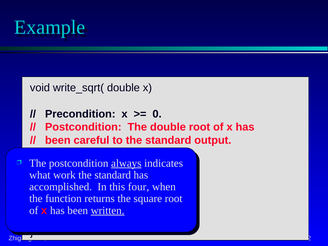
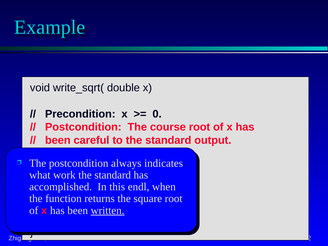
The double: double -> course
always underline: present -> none
four: four -> endl
